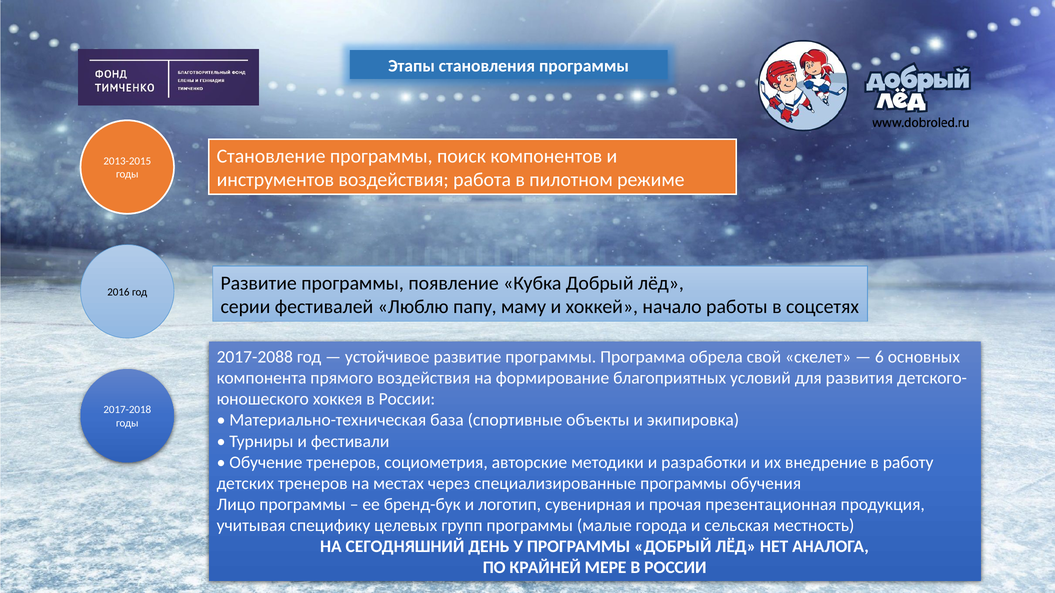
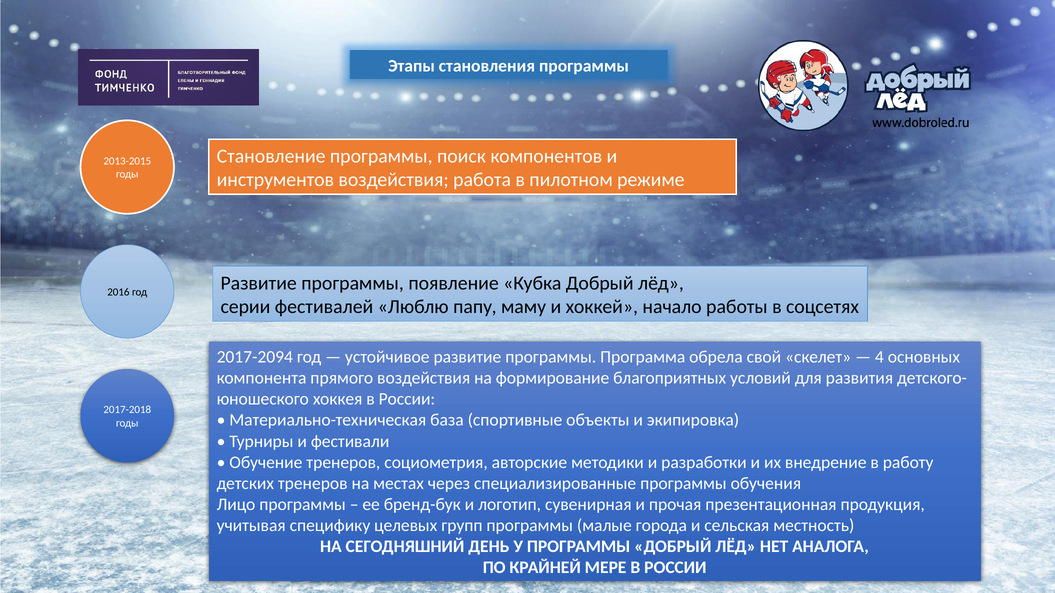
2017-2088: 2017-2088 -> 2017-2094
6: 6 -> 4
